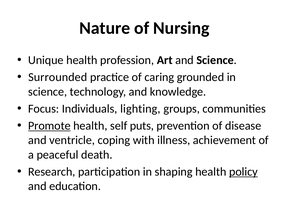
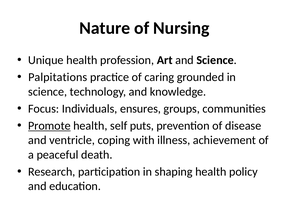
Surrounded: Surrounded -> Palpitations
lighting: lighting -> ensures
policy underline: present -> none
